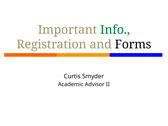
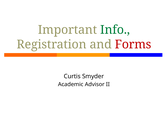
Forms colour: black -> red
